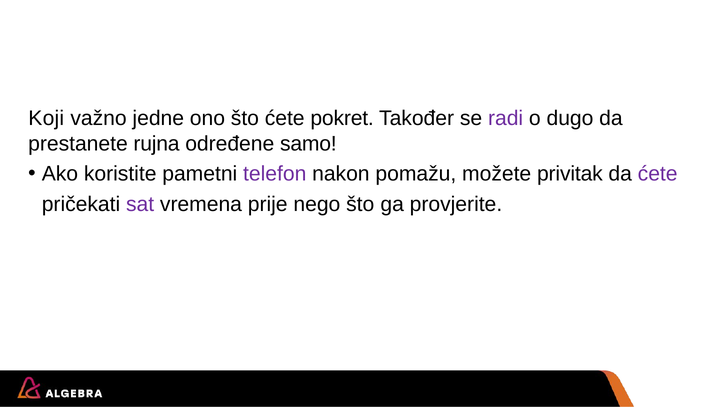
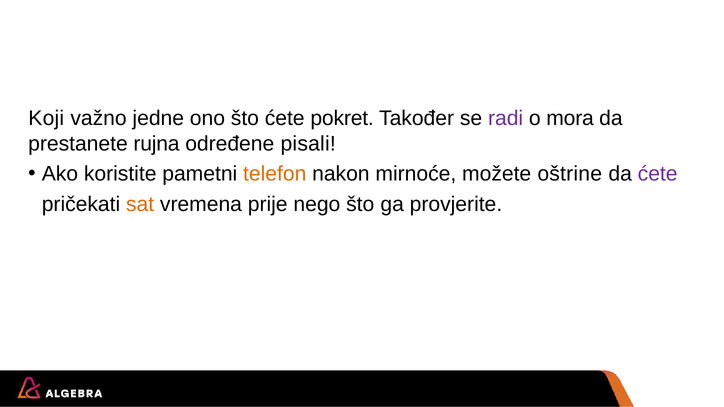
dugo: dugo -> mora
samo: samo -> pisali
telefon colour: purple -> orange
pomažu: pomažu -> mirnoće
privitak: privitak -> oštrine
sat colour: purple -> orange
